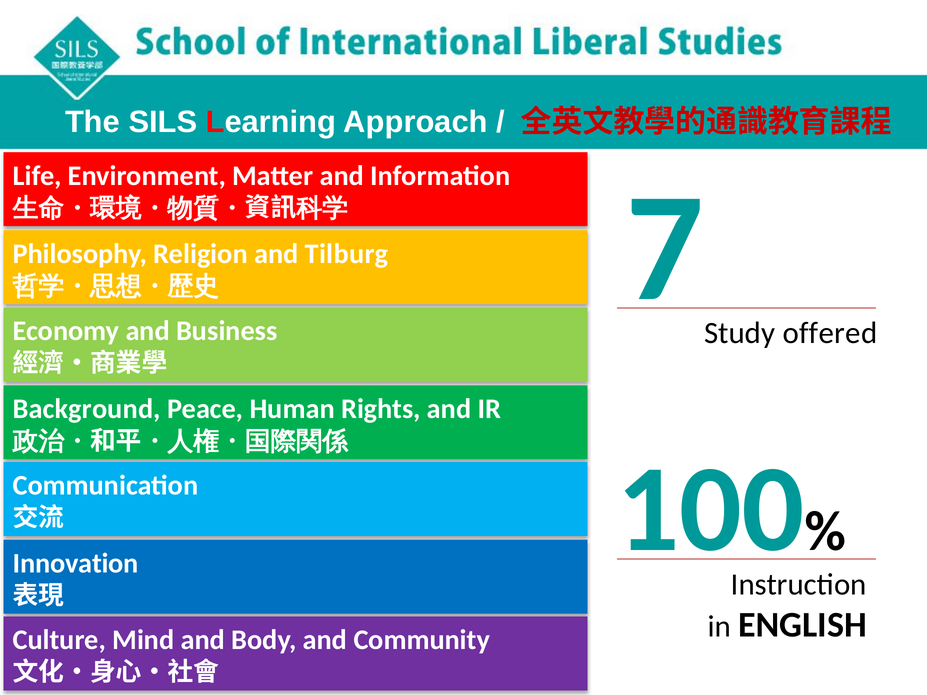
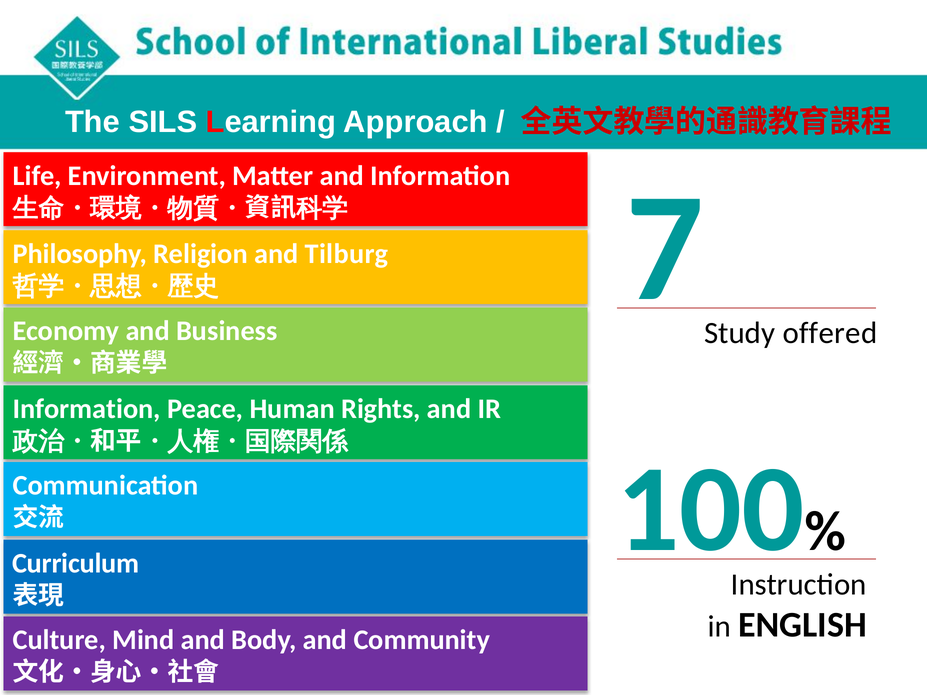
Background at (87, 409): Background -> Information
Innovation: Innovation -> Curriculum
